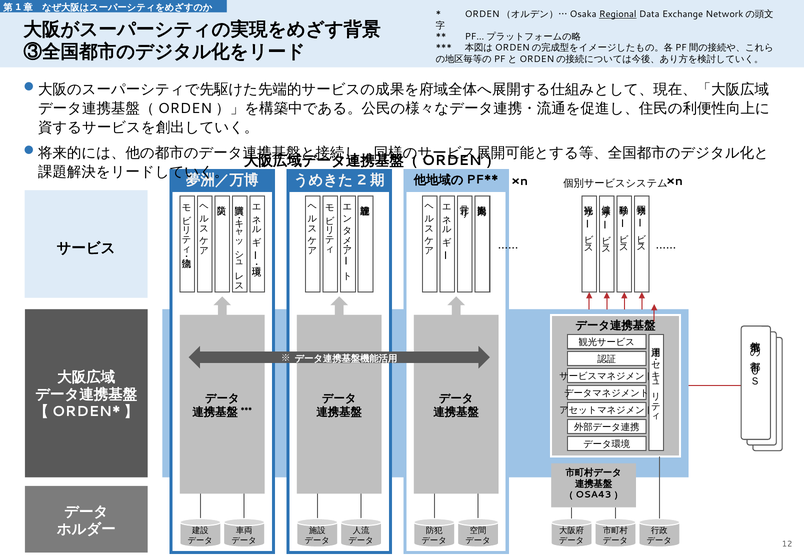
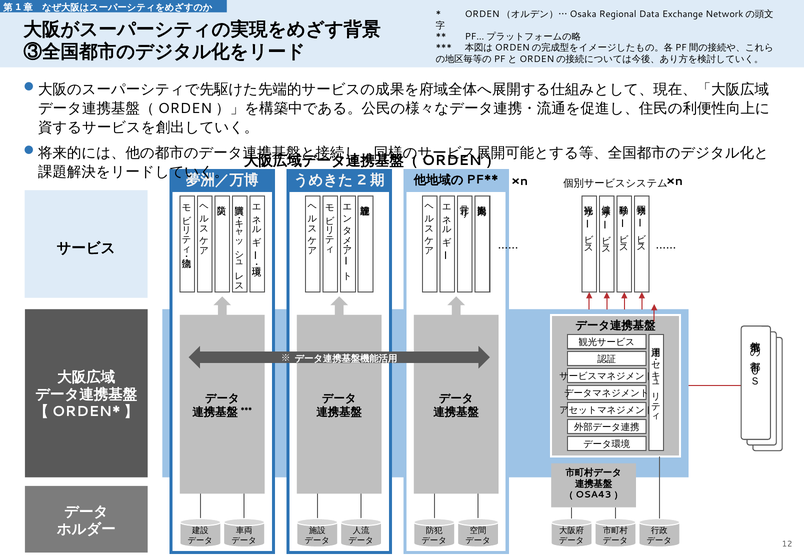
Regional underline: present -> none
